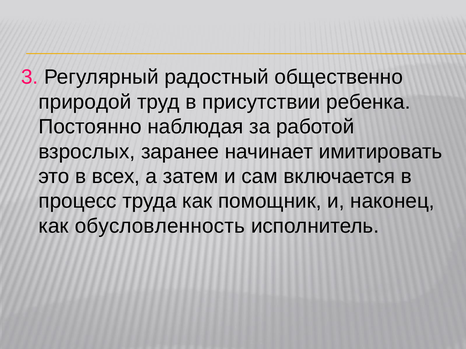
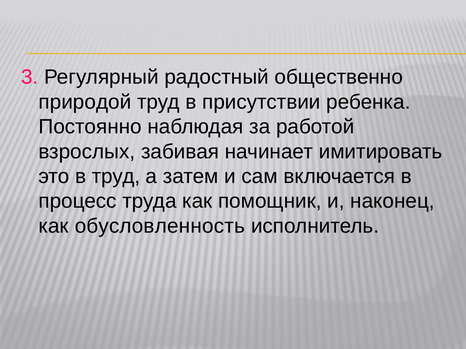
заранее: заранее -> забивая
в всех: всех -> труд
